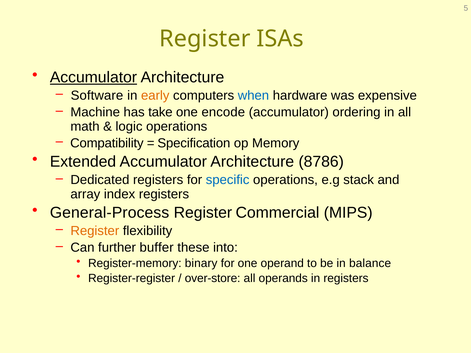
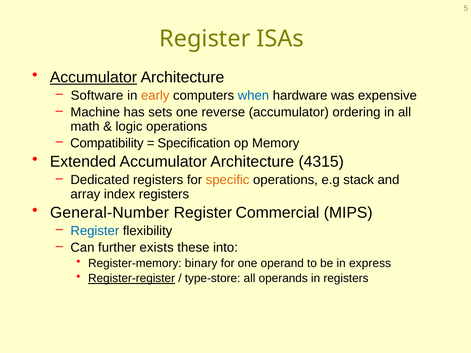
take: take -> sets
encode: encode -> reverse
8786: 8786 -> 4315
specific colour: blue -> orange
General-Process: General-Process -> General-Number
Register at (95, 231) colour: orange -> blue
buffer: buffer -> exists
balance: balance -> express
Register-register underline: none -> present
over-store: over-store -> type-store
